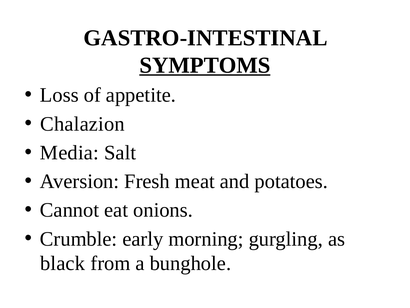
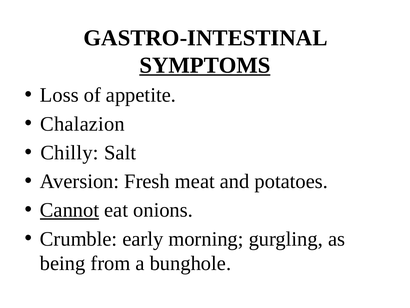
Media: Media -> Chilly
Cannot underline: none -> present
black: black -> being
